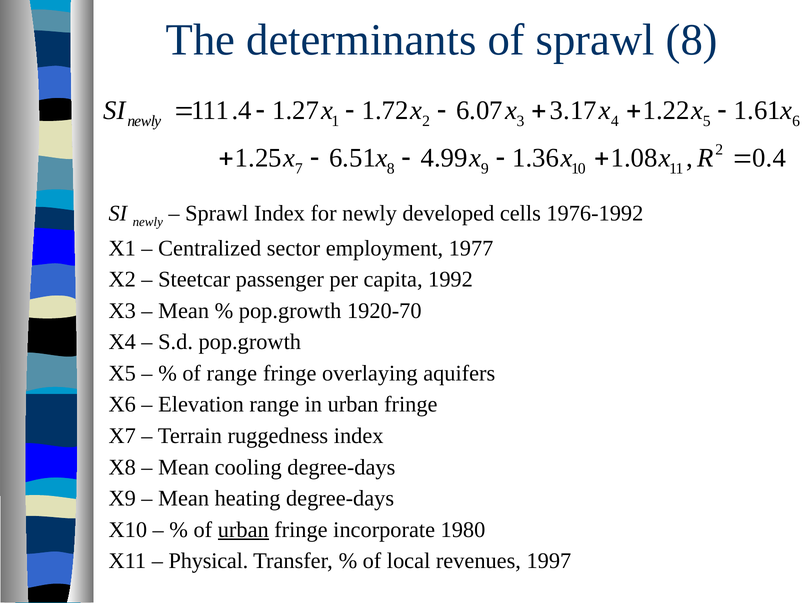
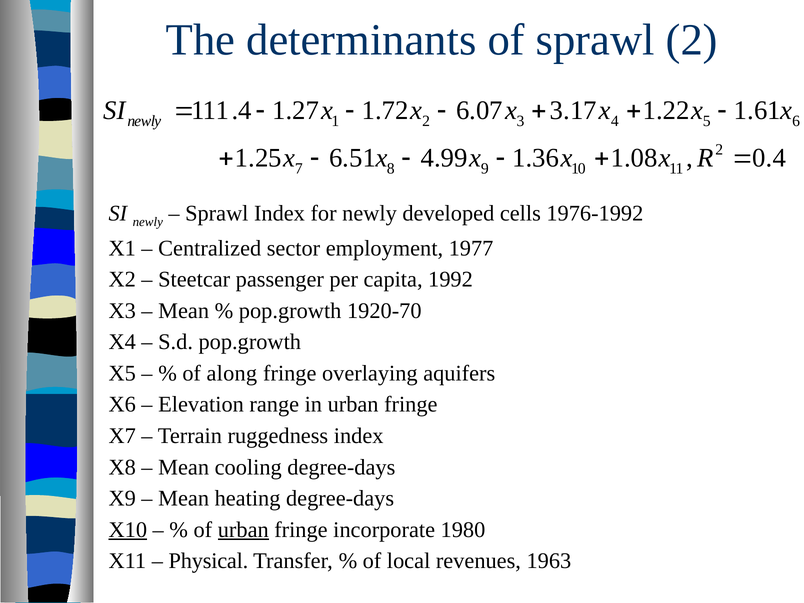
sprawl 8: 8 -> 2
of range: range -> along
X10 underline: none -> present
1997: 1997 -> 1963
